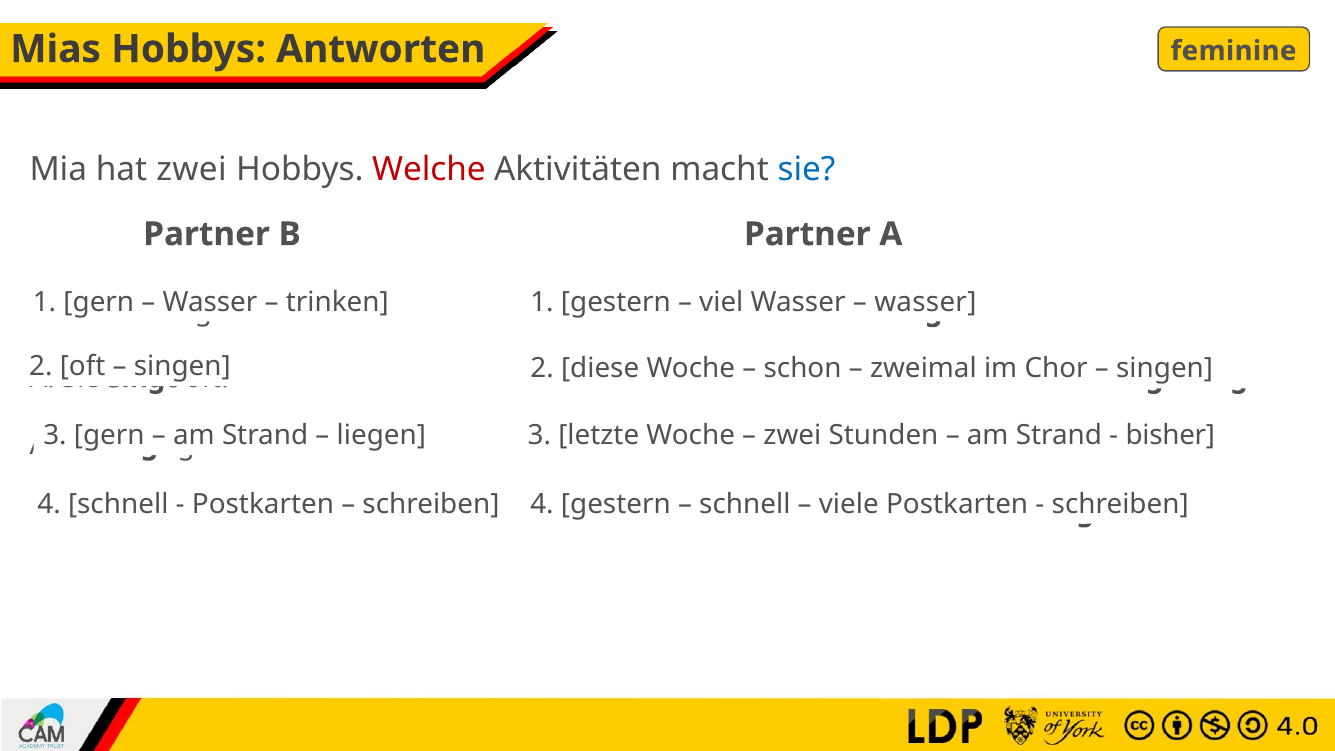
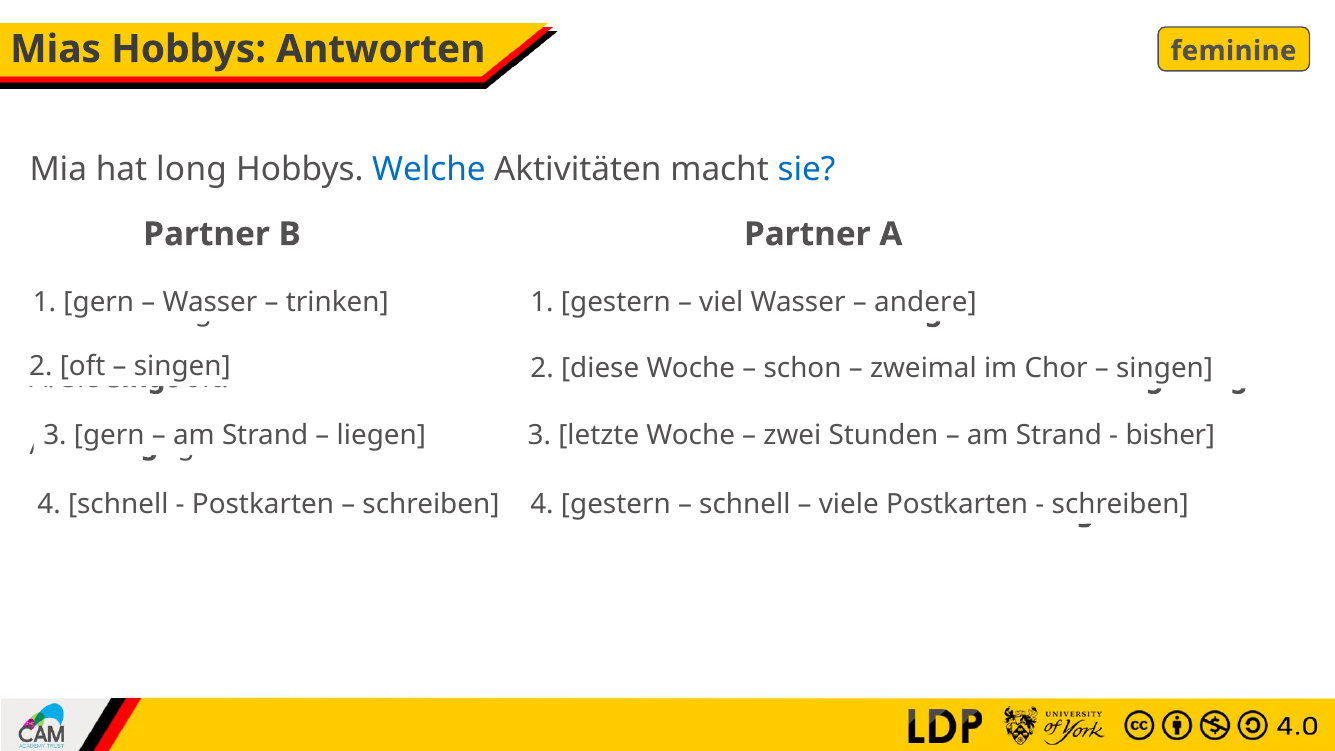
hat zwei: zwei -> long
Welche colour: red -> blue
wasser at (925, 302): wasser -> andere
